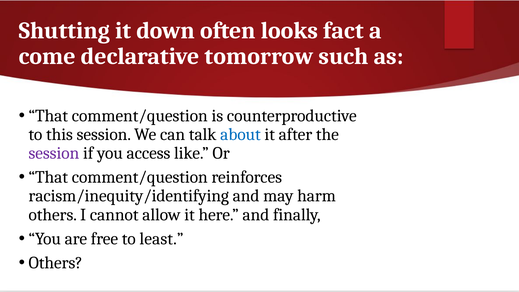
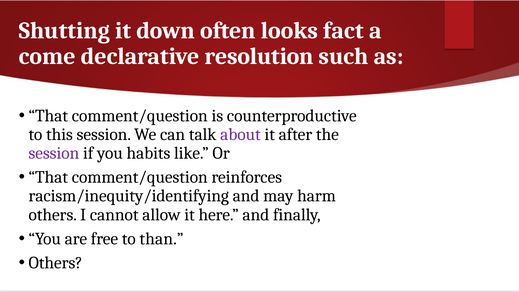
tomorrow: tomorrow -> resolution
about colour: blue -> purple
access: access -> habits
least: least -> than
